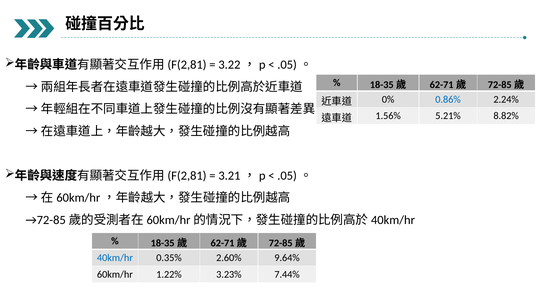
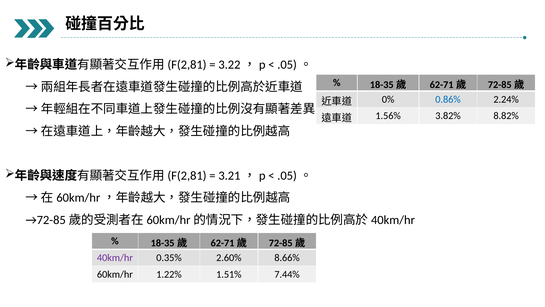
5.21%: 5.21% -> 3.82%
40km/hr colour: blue -> purple
9.64%: 9.64% -> 8.66%
3.23%: 3.23% -> 1.51%
